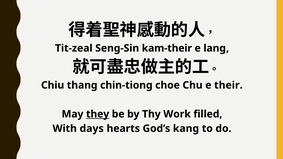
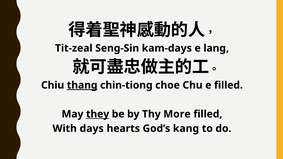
kam-their: kam-their -> kam-days
thang underline: none -> present
e their: their -> filled
Work: Work -> More
